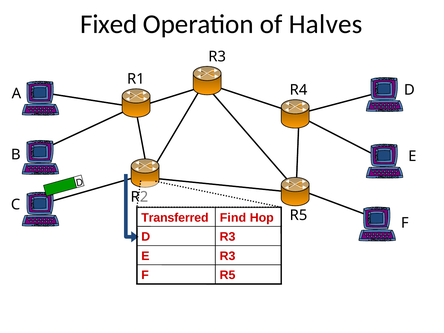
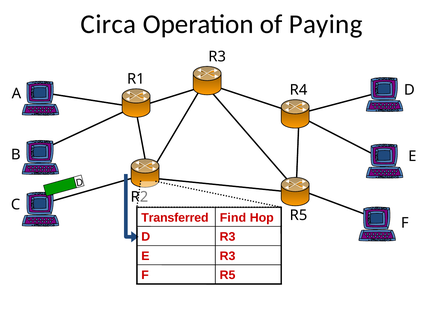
Fixed: Fixed -> Circa
Halves: Halves -> Paying
